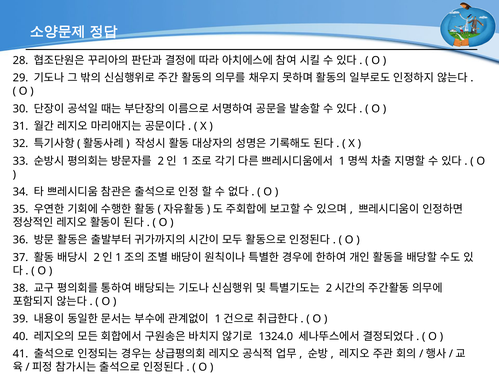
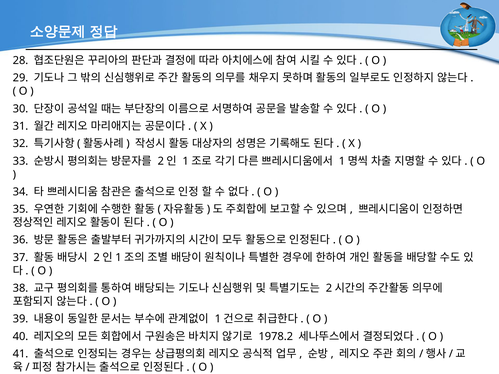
1324.0: 1324.0 -> 1978.2
